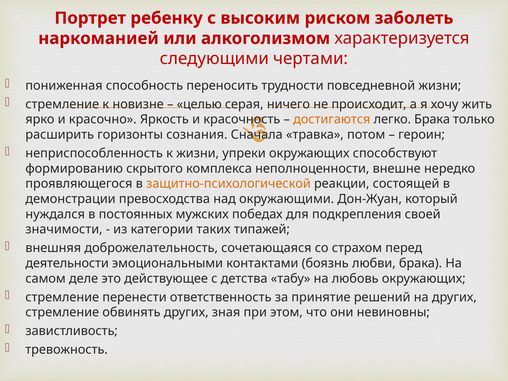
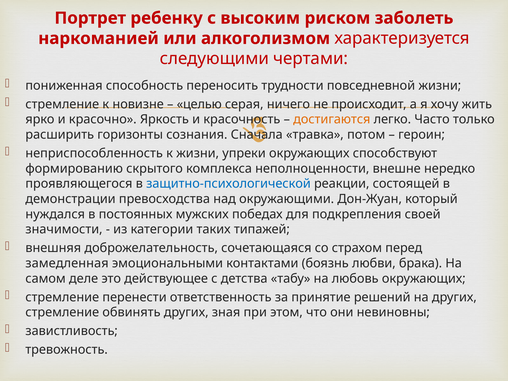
легко Брака: Брака -> Часто
защитно-психологической colour: orange -> blue
деятельности: деятельности -> замедленная
